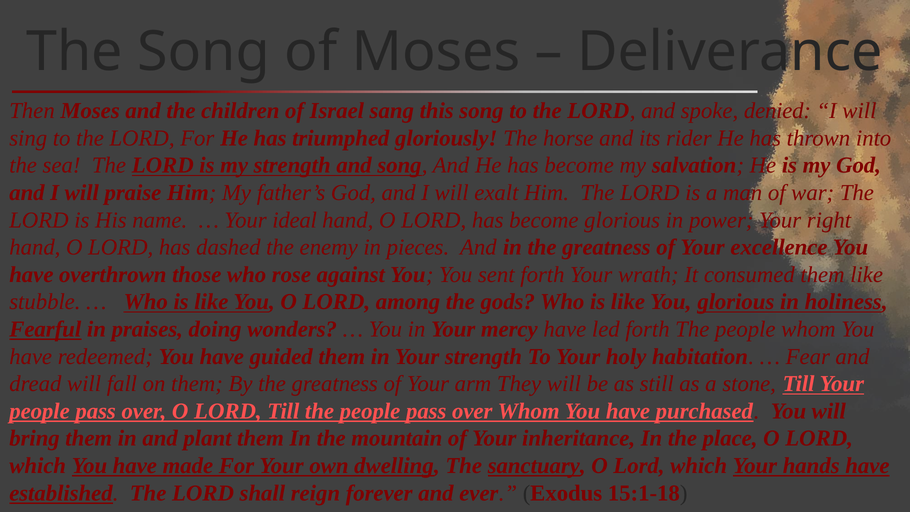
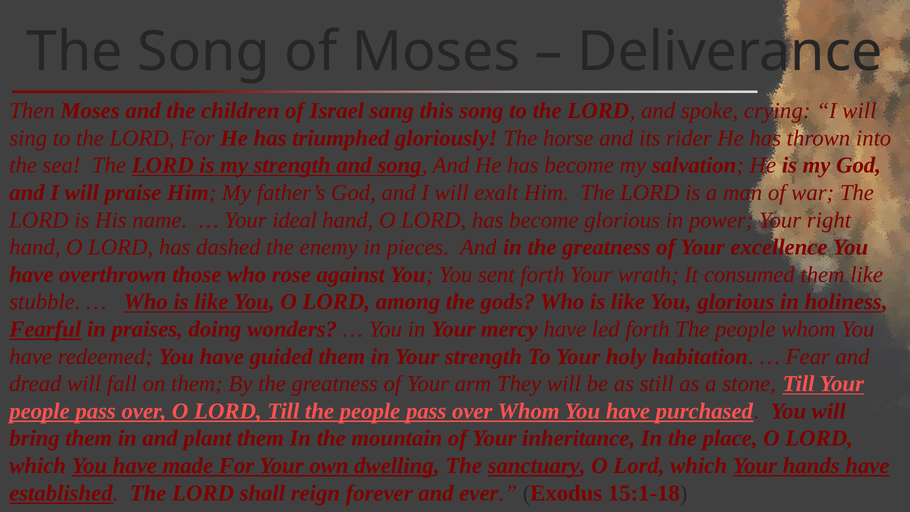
denied: denied -> crying
